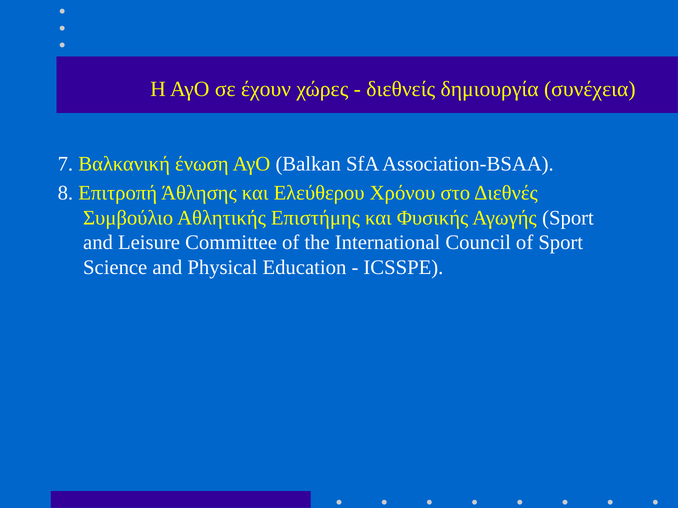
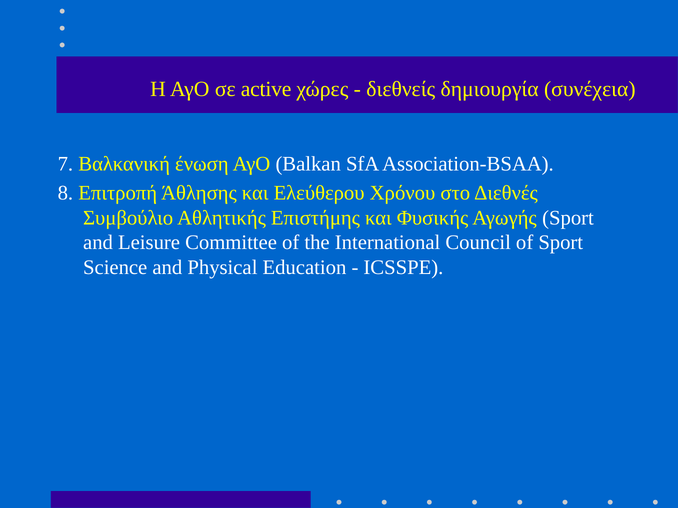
έχουν: έχουν -> active
